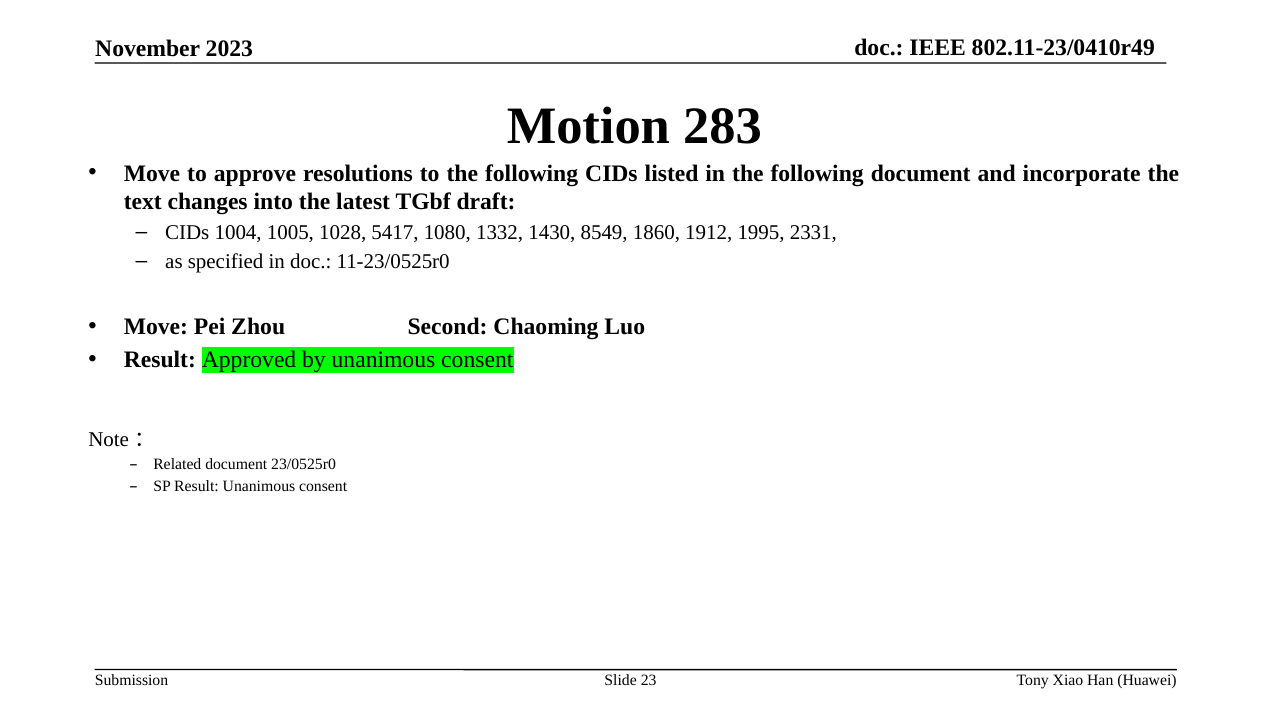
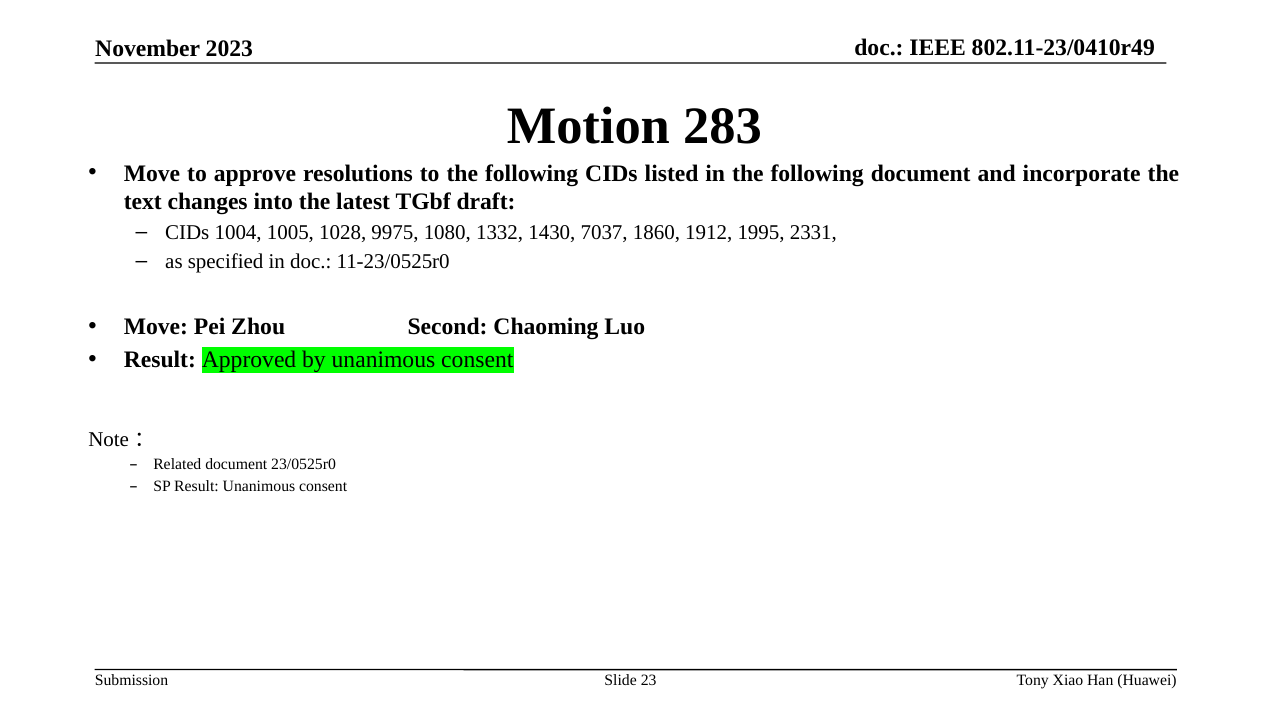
5417: 5417 -> 9975
8549: 8549 -> 7037
